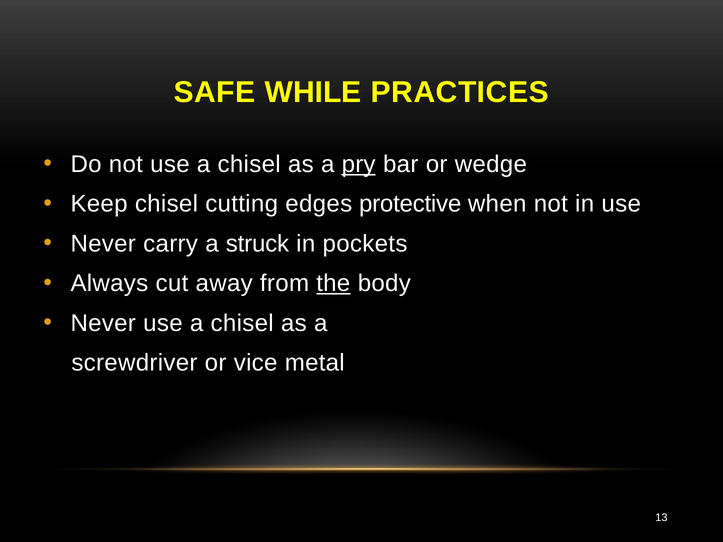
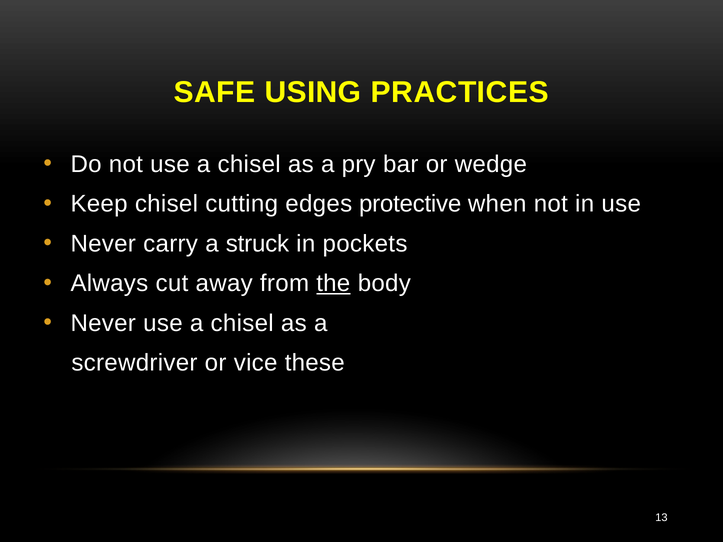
WHILE: WHILE -> USING
pry underline: present -> none
metal: metal -> these
